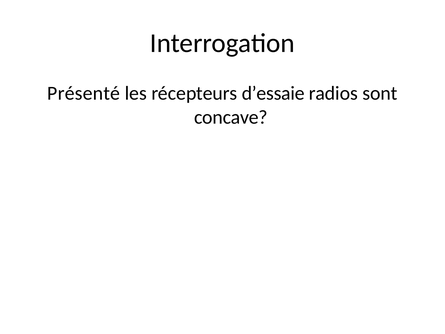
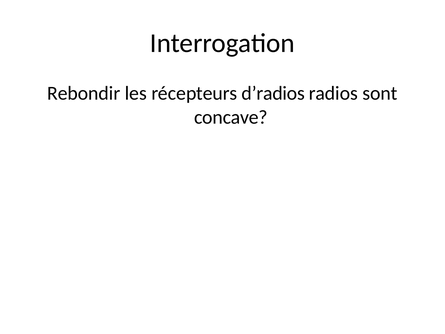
Présenté: Présenté -> Rebondir
d’essaie: d’essaie -> d’radios
